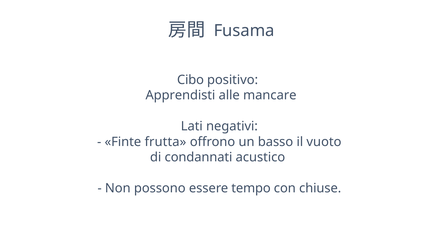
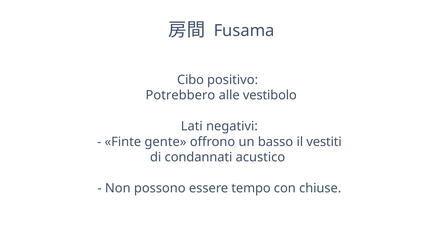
Apprendisti: Apprendisti -> Potrebbero
mancare: mancare -> vestibolo
frutta: frutta -> gente
vuoto: vuoto -> vestiti
